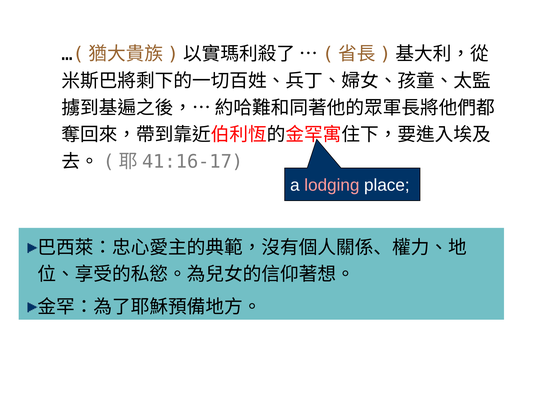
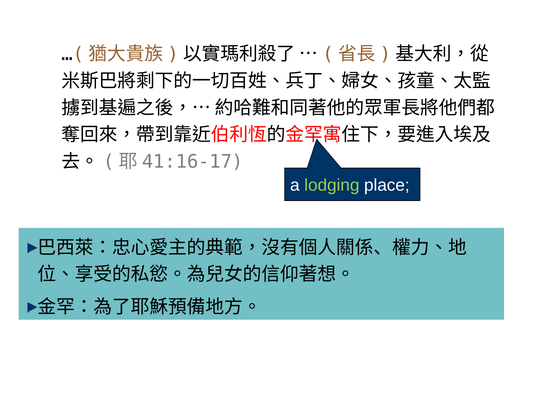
lodging colour: pink -> light green
